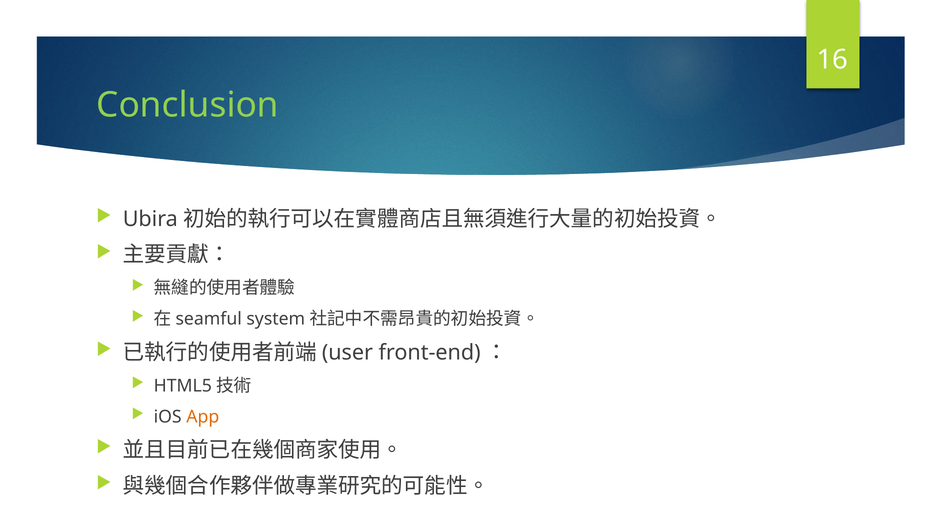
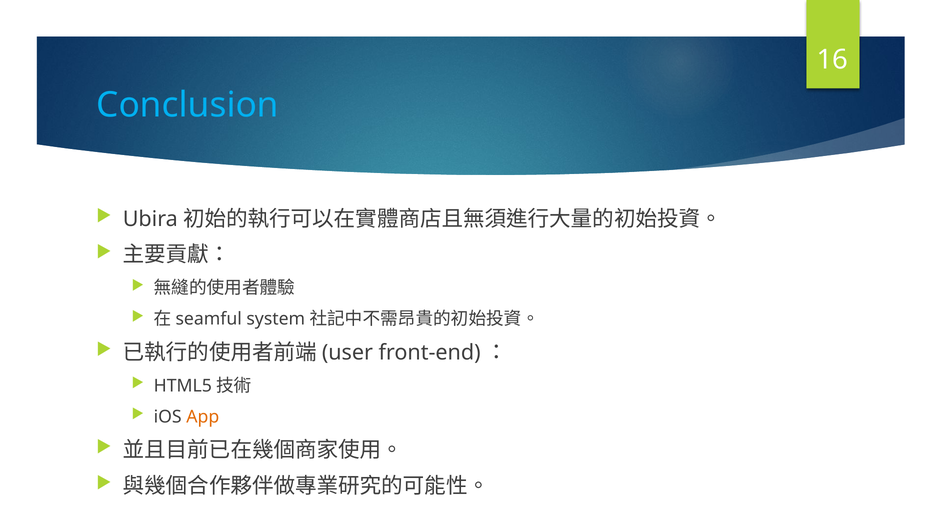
Conclusion colour: light green -> light blue
